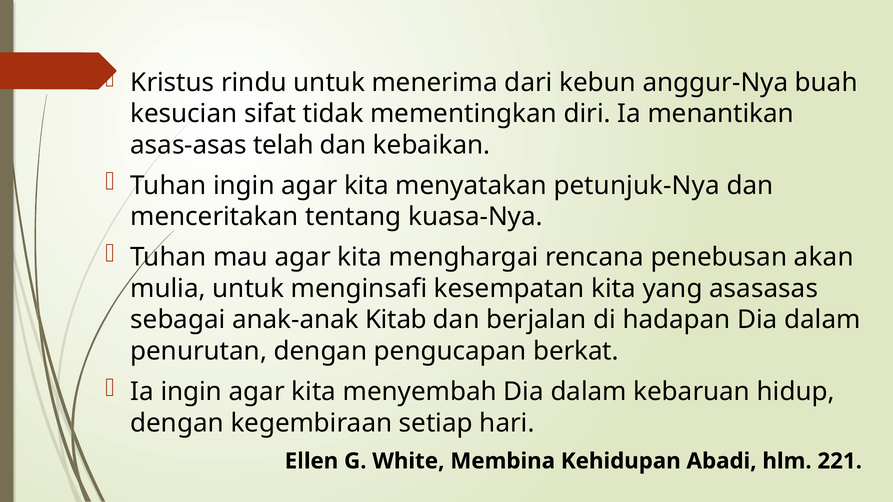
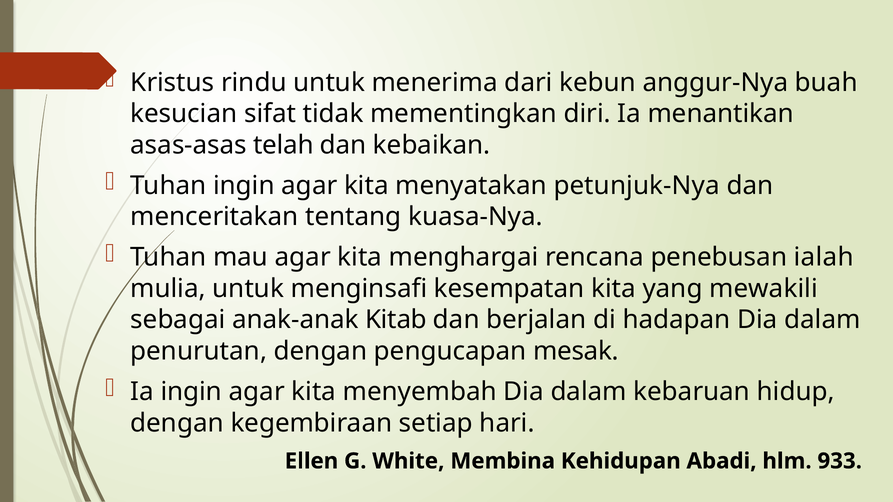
akan: akan -> ialah
asasasas: asasasas -> mewakili
berkat: berkat -> mesak
221: 221 -> 933
